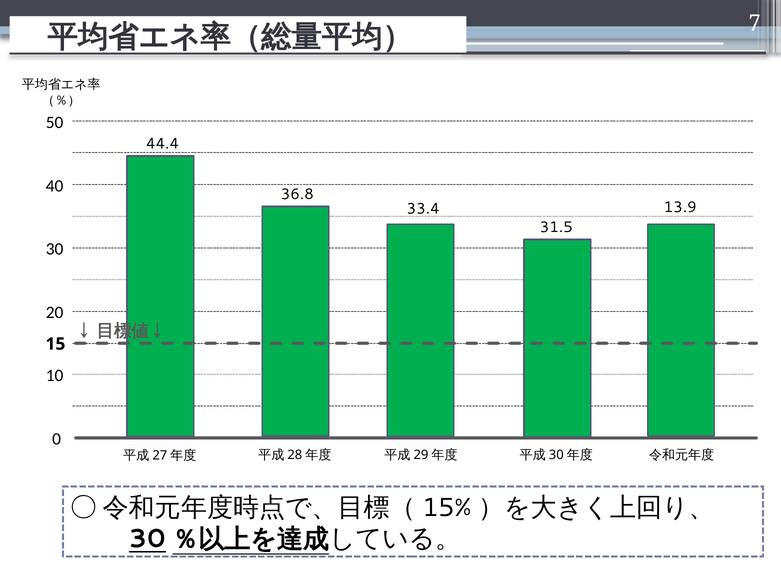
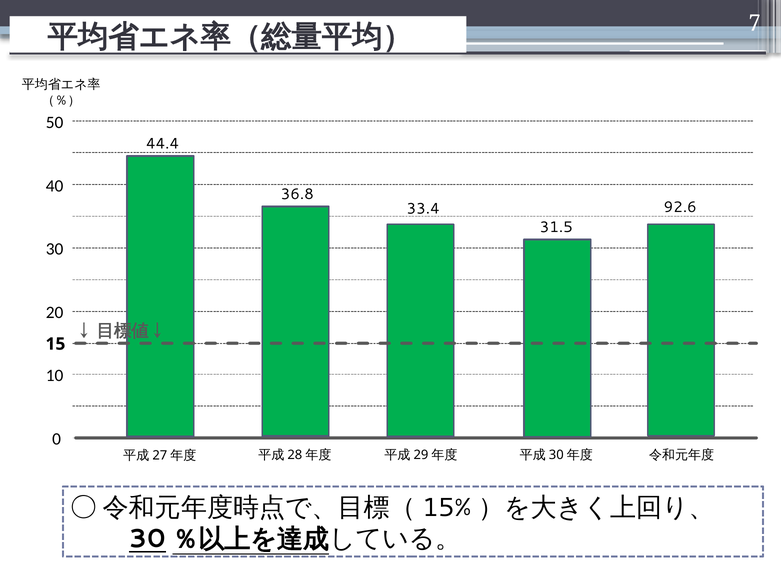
13.9: 13.9 -> 92.6
